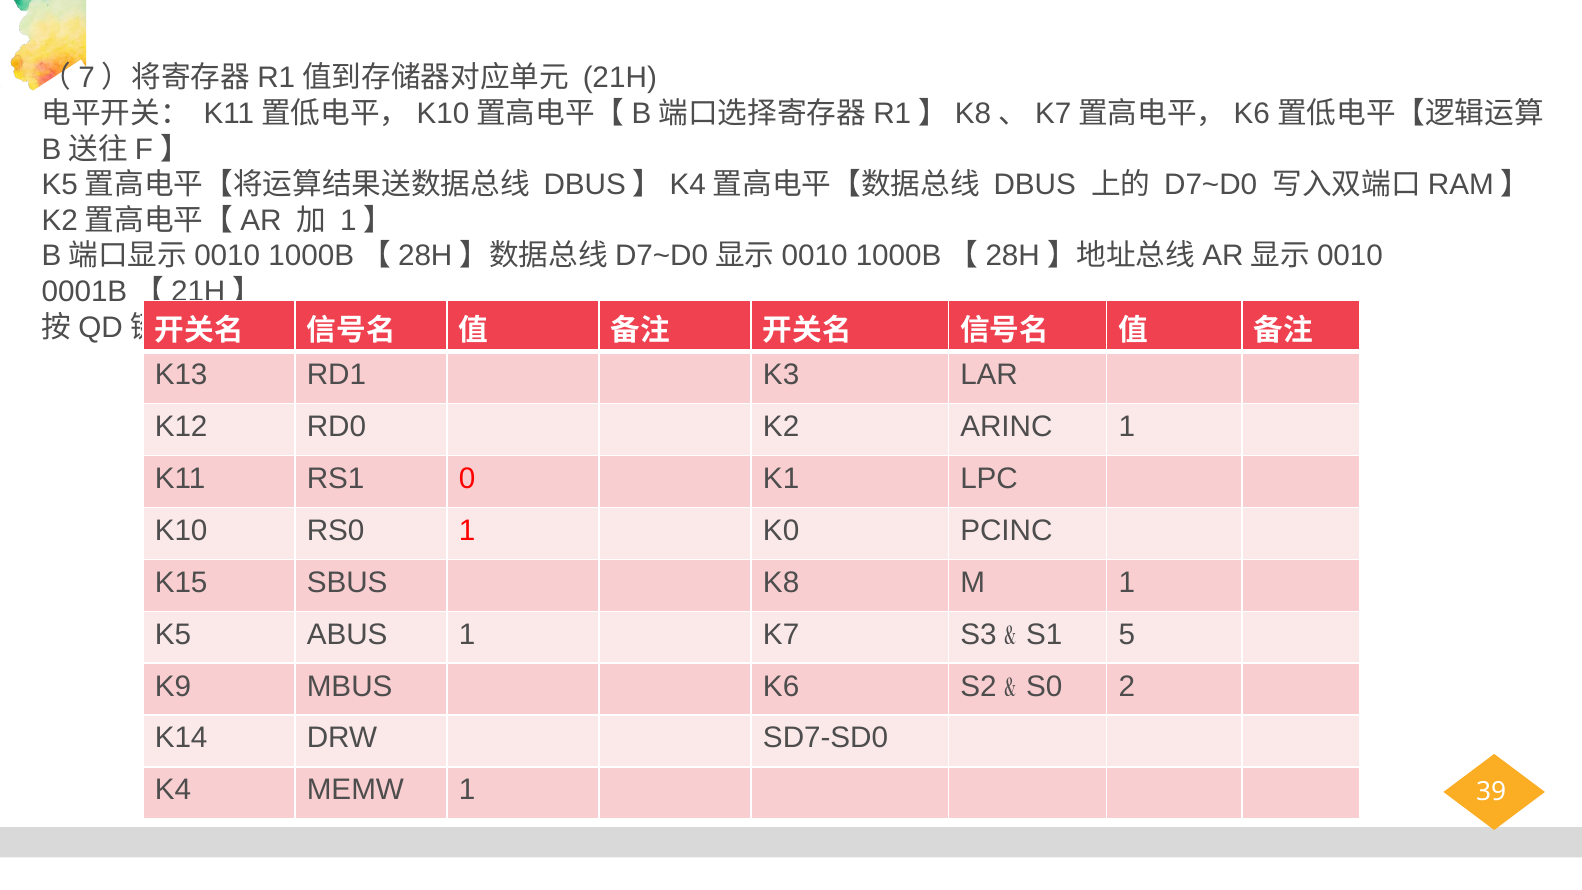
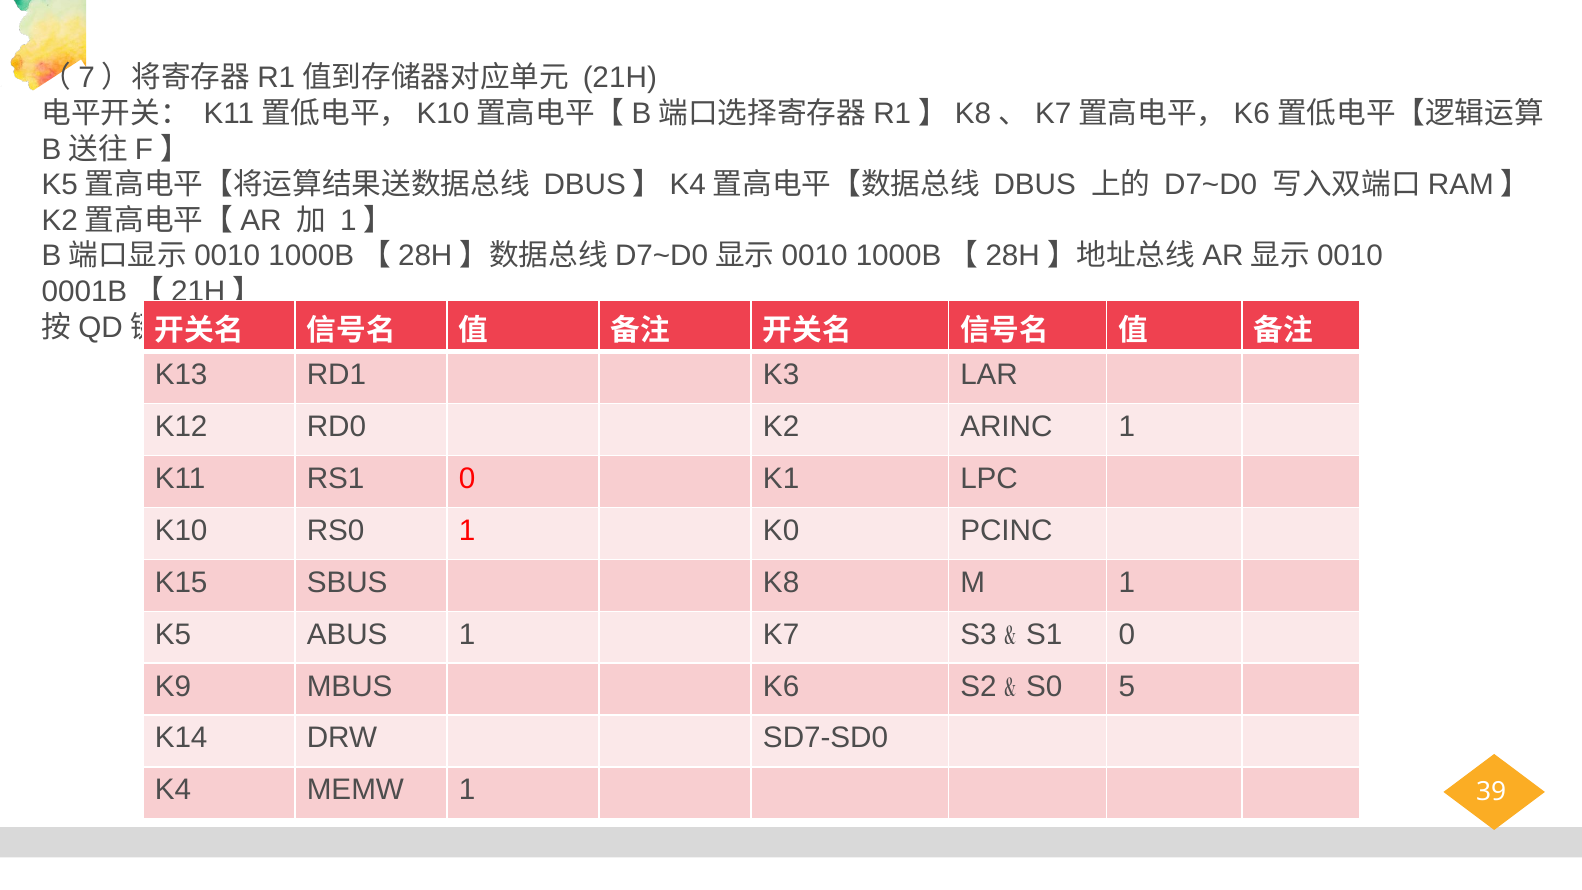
5 at (1127, 634): 5 -> 0
2: 2 -> 5
